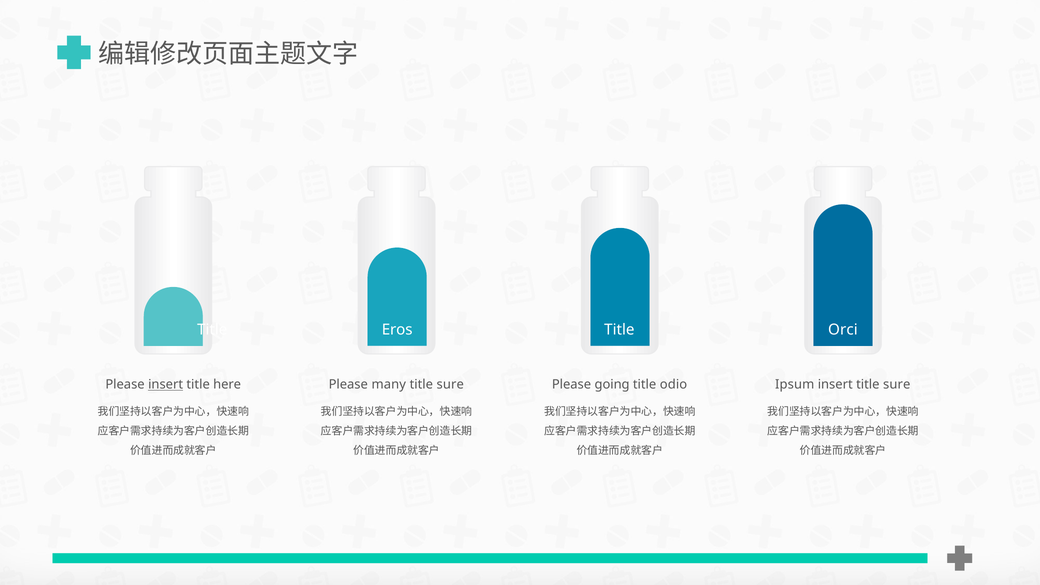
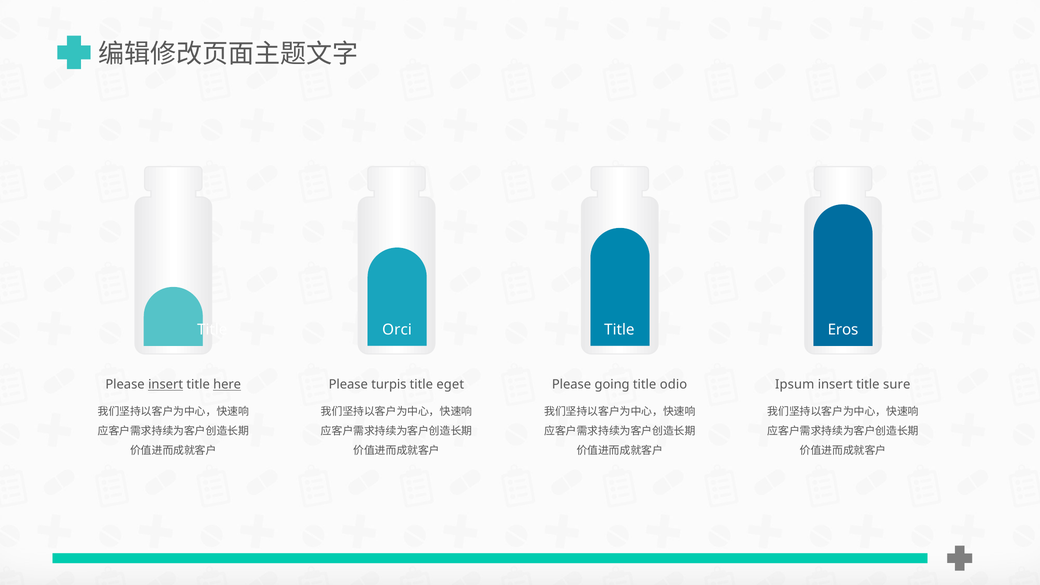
Eros: Eros -> Orci
Orci: Orci -> Eros
here underline: none -> present
many: many -> turpis
sure at (450, 385): sure -> eget
